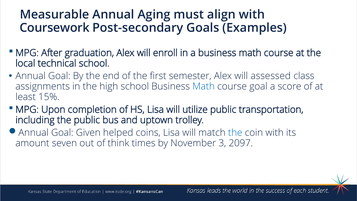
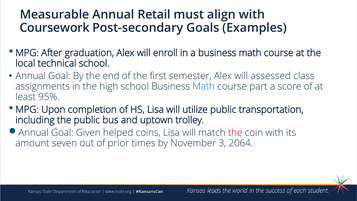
Aging: Aging -> Retail
course goal: goal -> part
15%: 15% -> 95%
the at (235, 133) colour: blue -> red
think: think -> prior
2097: 2097 -> 2064
